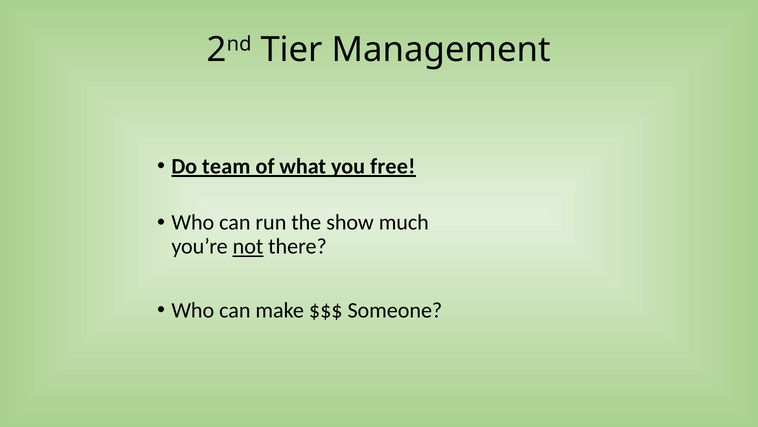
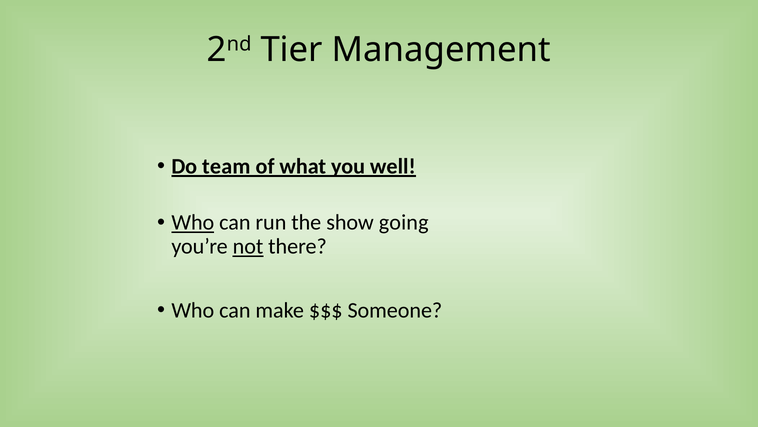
free: free -> well
Who at (193, 222) underline: none -> present
much: much -> going
